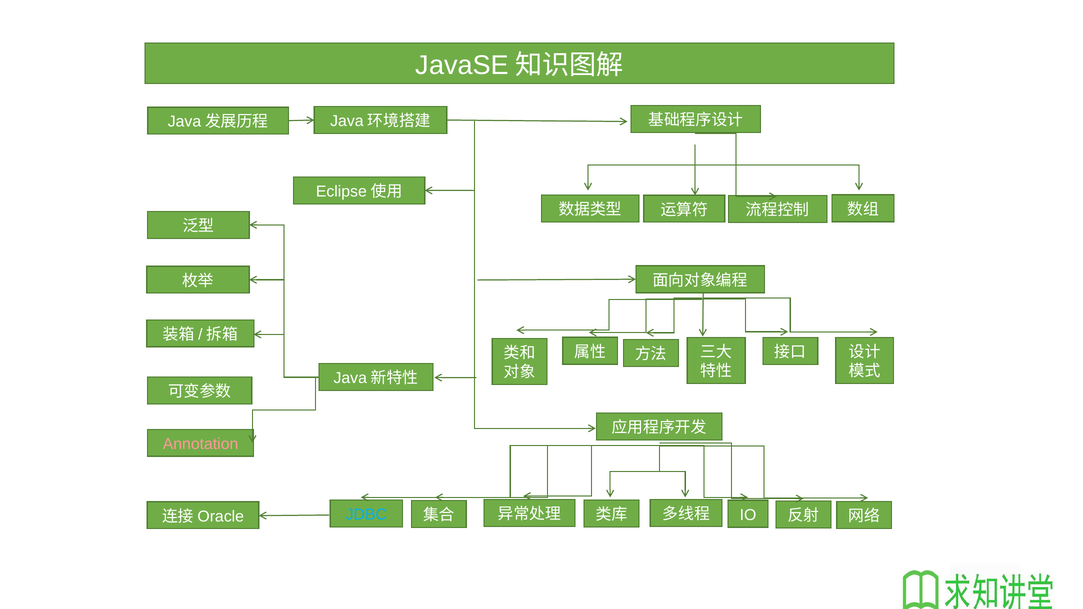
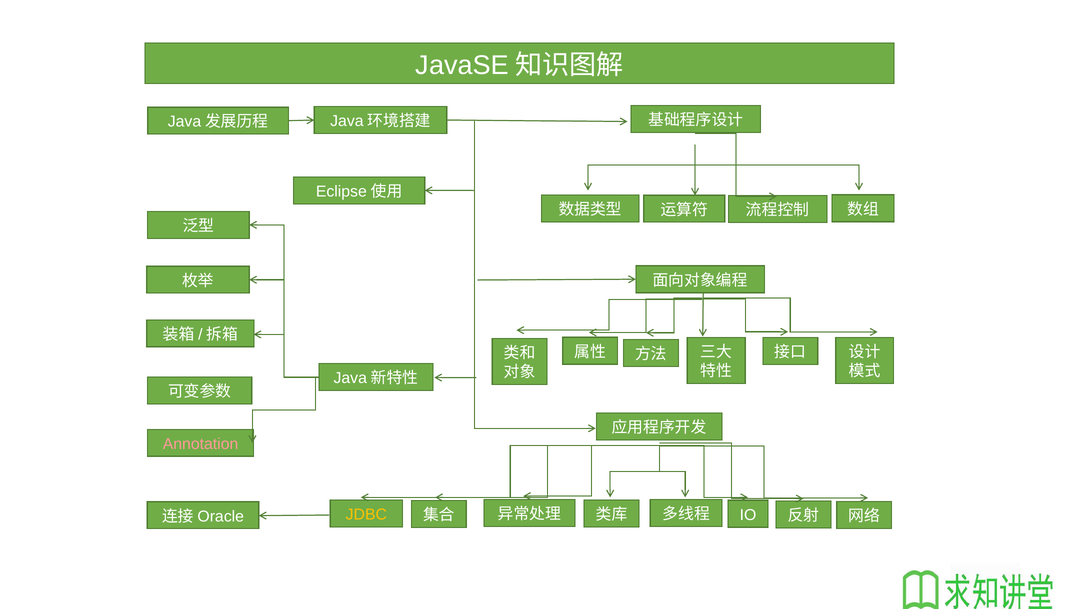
JDBC colour: light blue -> yellow
